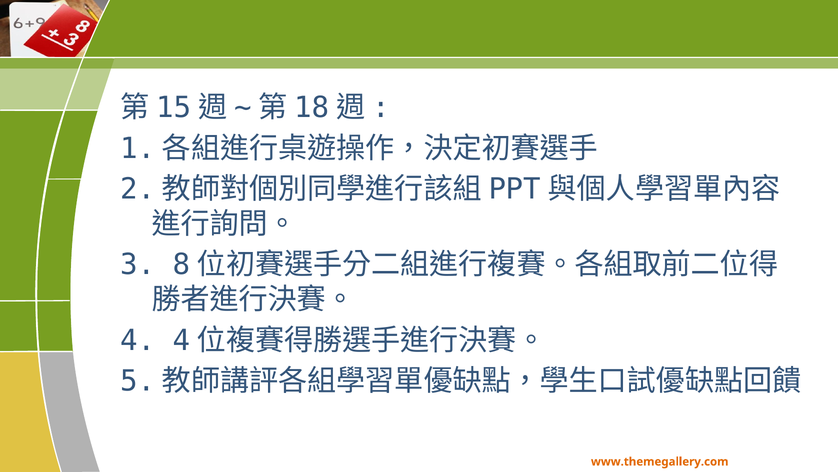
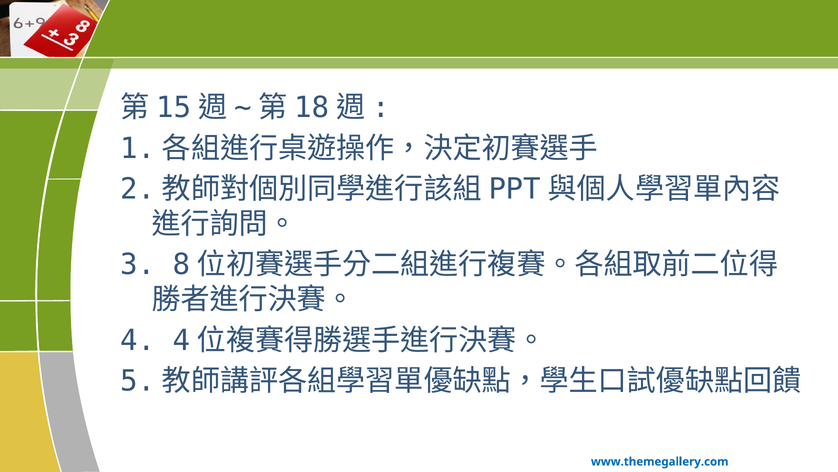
www.themegallery.com colour: orange -> blue
